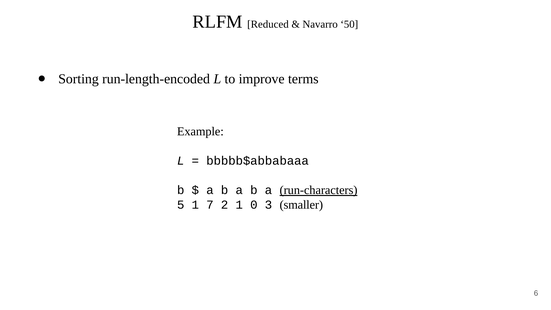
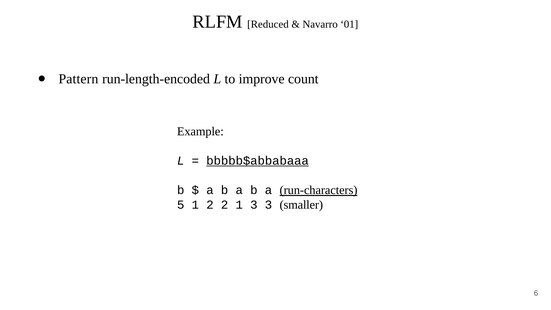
50: 50 -> 01
Sorting: Sorting -> Pattern
terms: terms -> count
bbbbb$abbabaaa underline: none -> present
1 7: 7 -> 2
1 0: 0 -> 3
